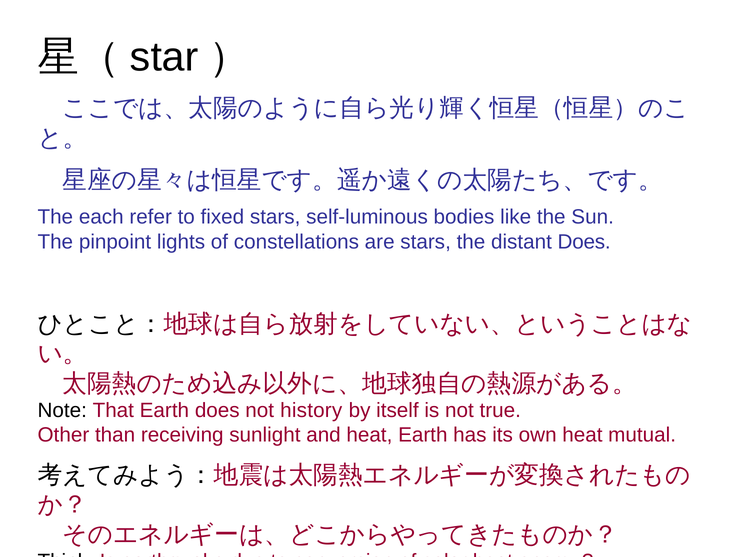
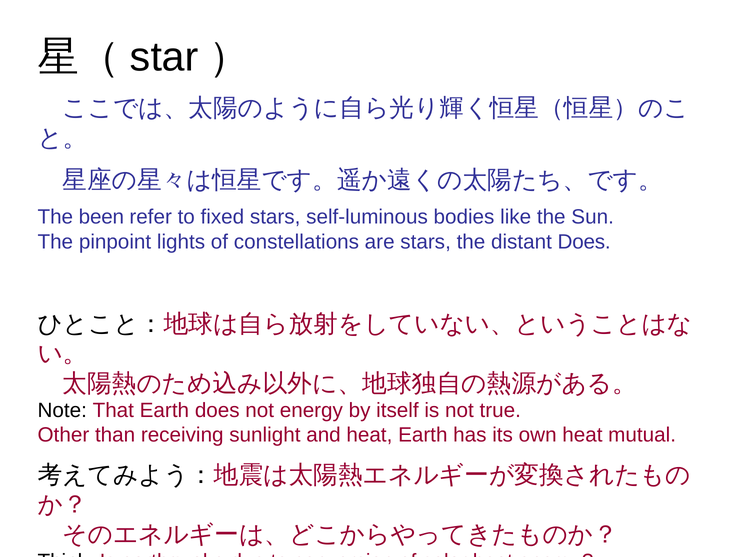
each: each -> been
not history: history -> energy
